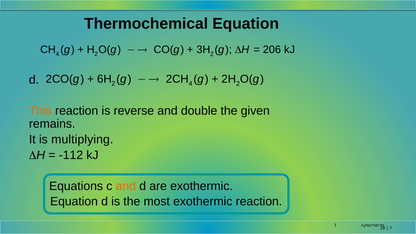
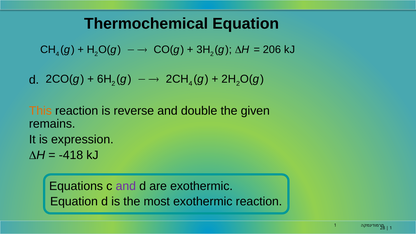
multiplying: multiplying -> expression
-112: -112 -> -418
and at (126, 186) colour: orange -> purple
